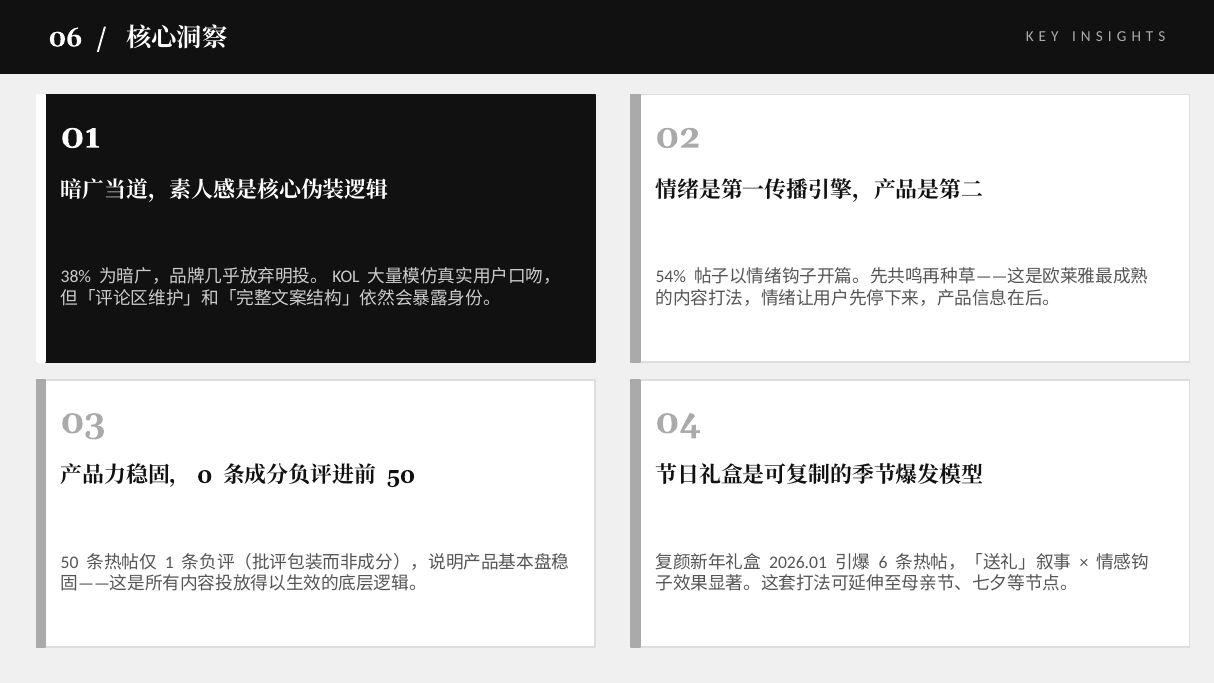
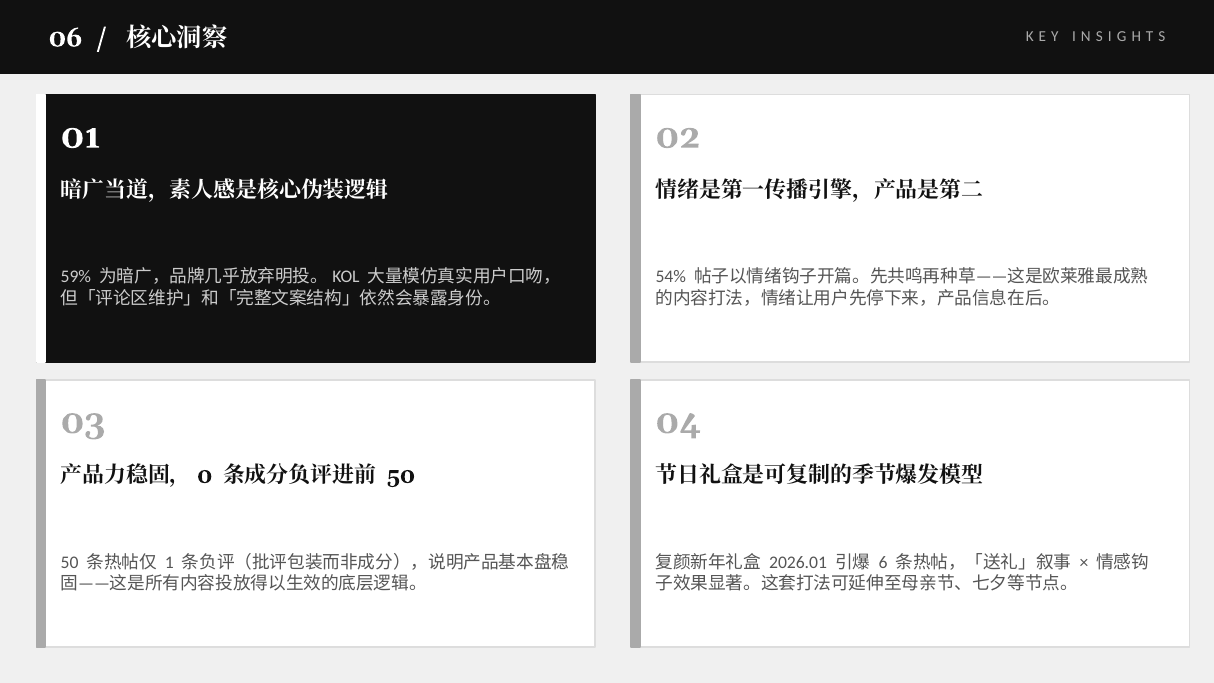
38%: 38% -> 59%
